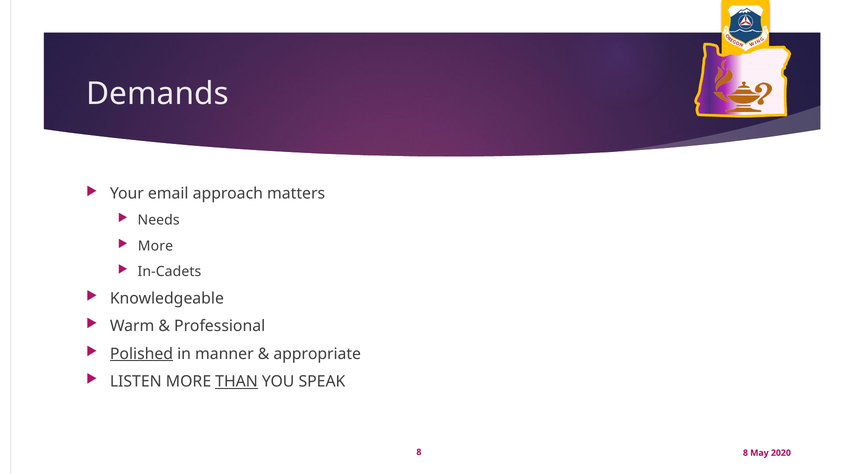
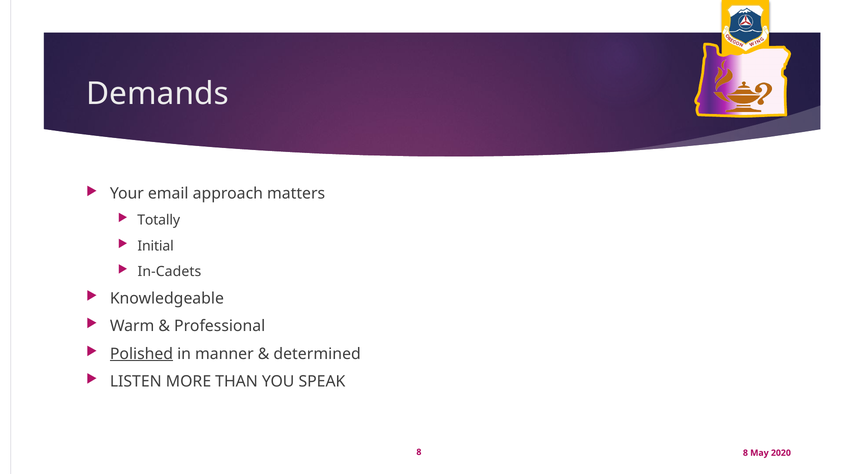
Needs: Needs -> Totally
More at (155, 246): More -> Initial
appropriate: appropriate -> determined
THAN underline: present -> none
